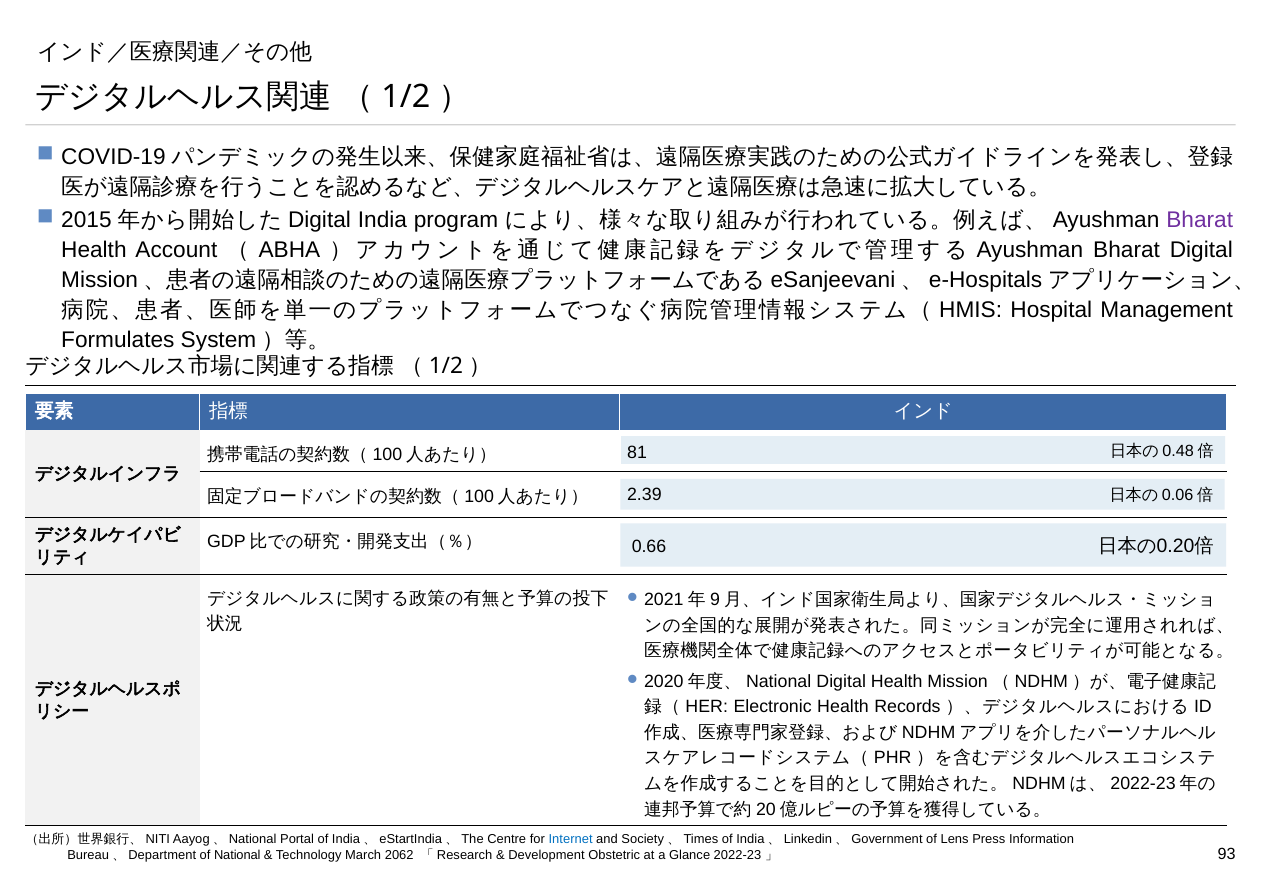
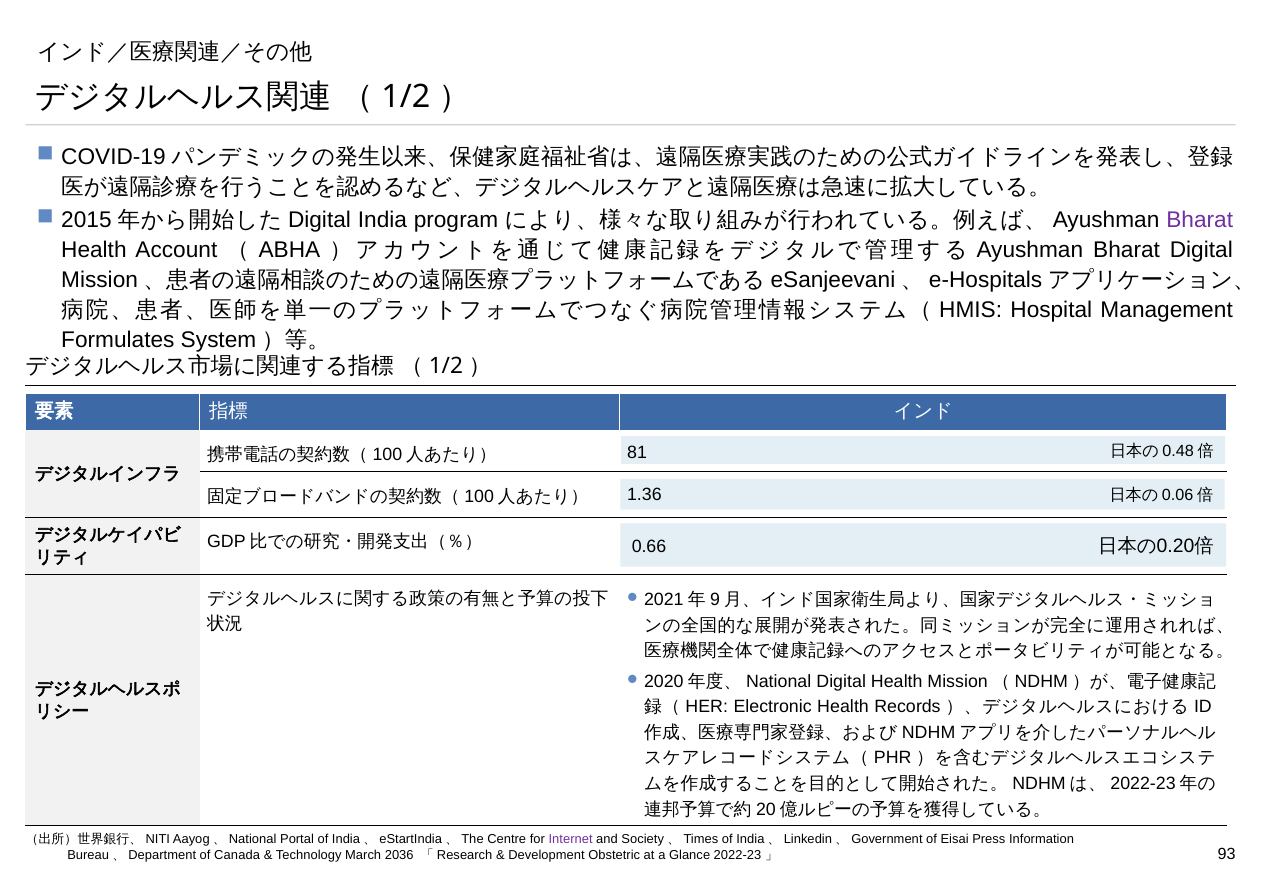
2.39: 2.39 -> 1.36
Internet colour: blue -> purple
Lens: Lens -> Eisai
of National: National -> Canada
2062: 2062 -> 2036
